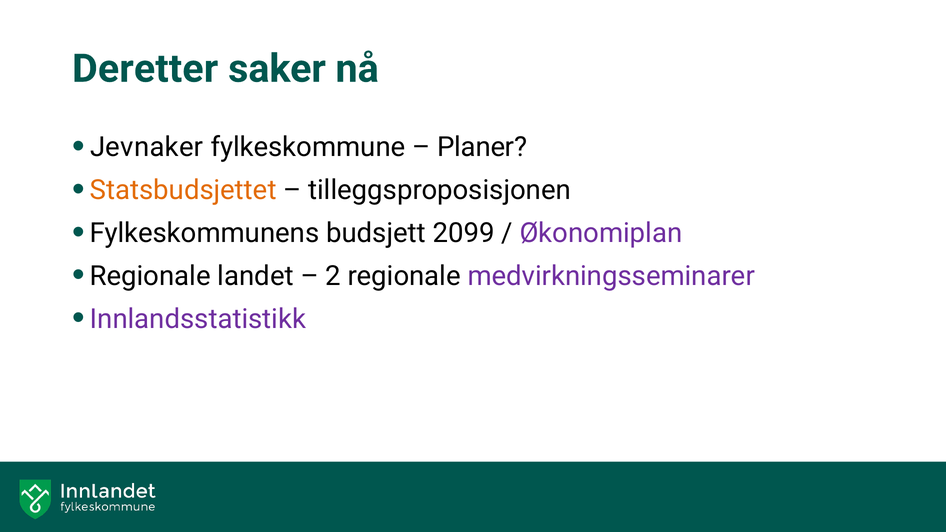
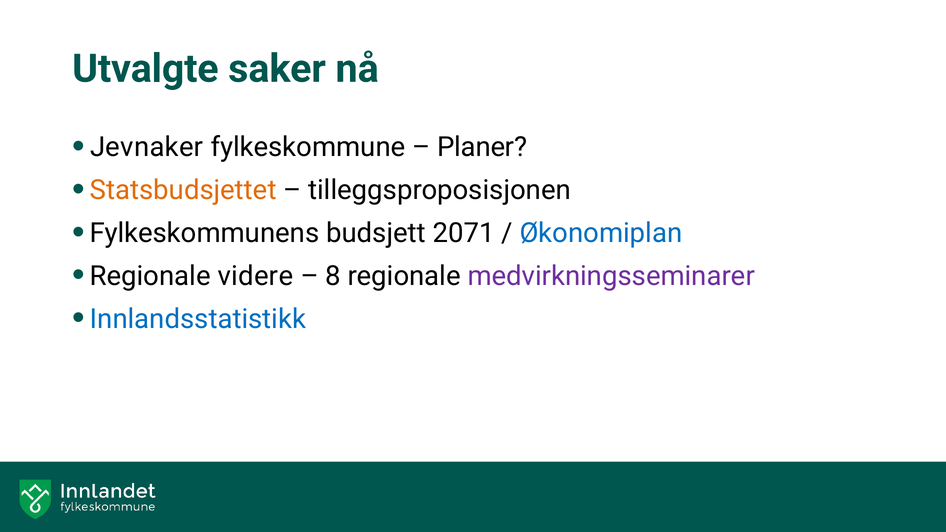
Deretter: Deretter -> Utvalgte
2099: 2099 -> 2071
Økonomiplan colour: purple -> blue
landet: landet -> videre
2: 2 -> 8
Innlandsstatistikk colour: purple -> blue
